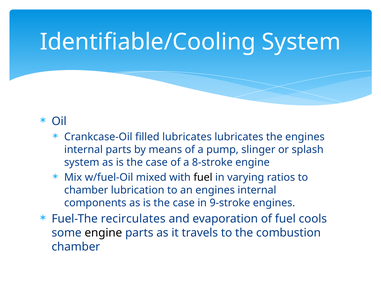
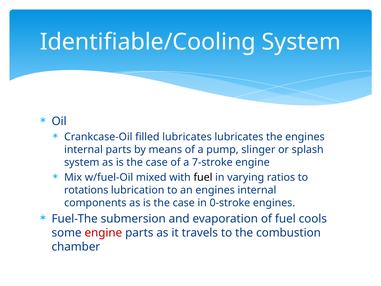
8-stroke: 8-stroke -> 7-stroke
chamber at (86, 190): chamber -> rotations
9-stroke: 9-stroke -> 0-stroke
recirculates: recirculates -> submersion
engine at (103, 233) colour: black -> red
